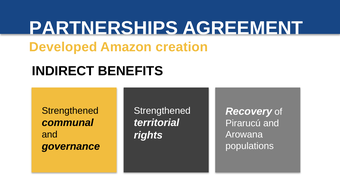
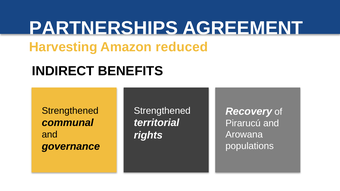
Developed: Developed -> Harvesting
creation: creation -> reduced
